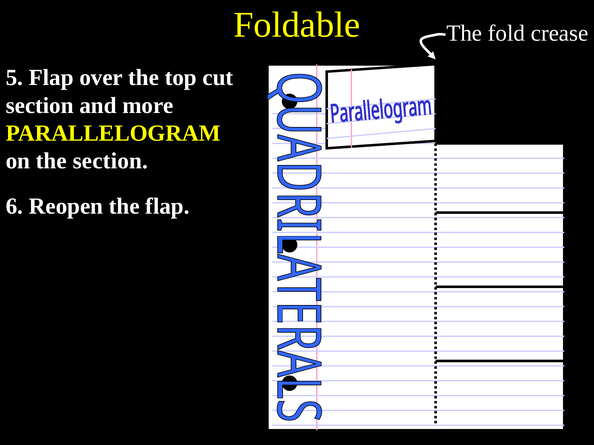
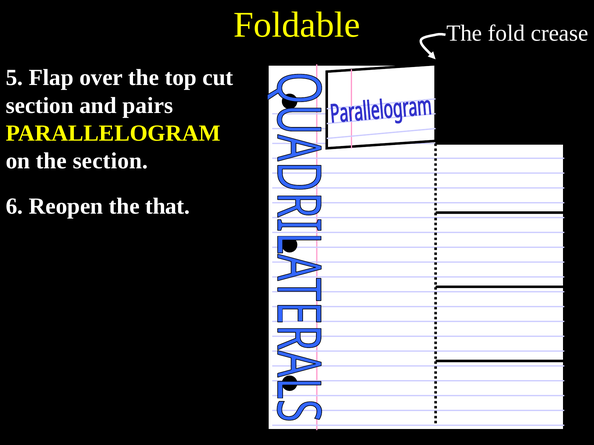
more: more -> pairs
the flap: flap -> that
